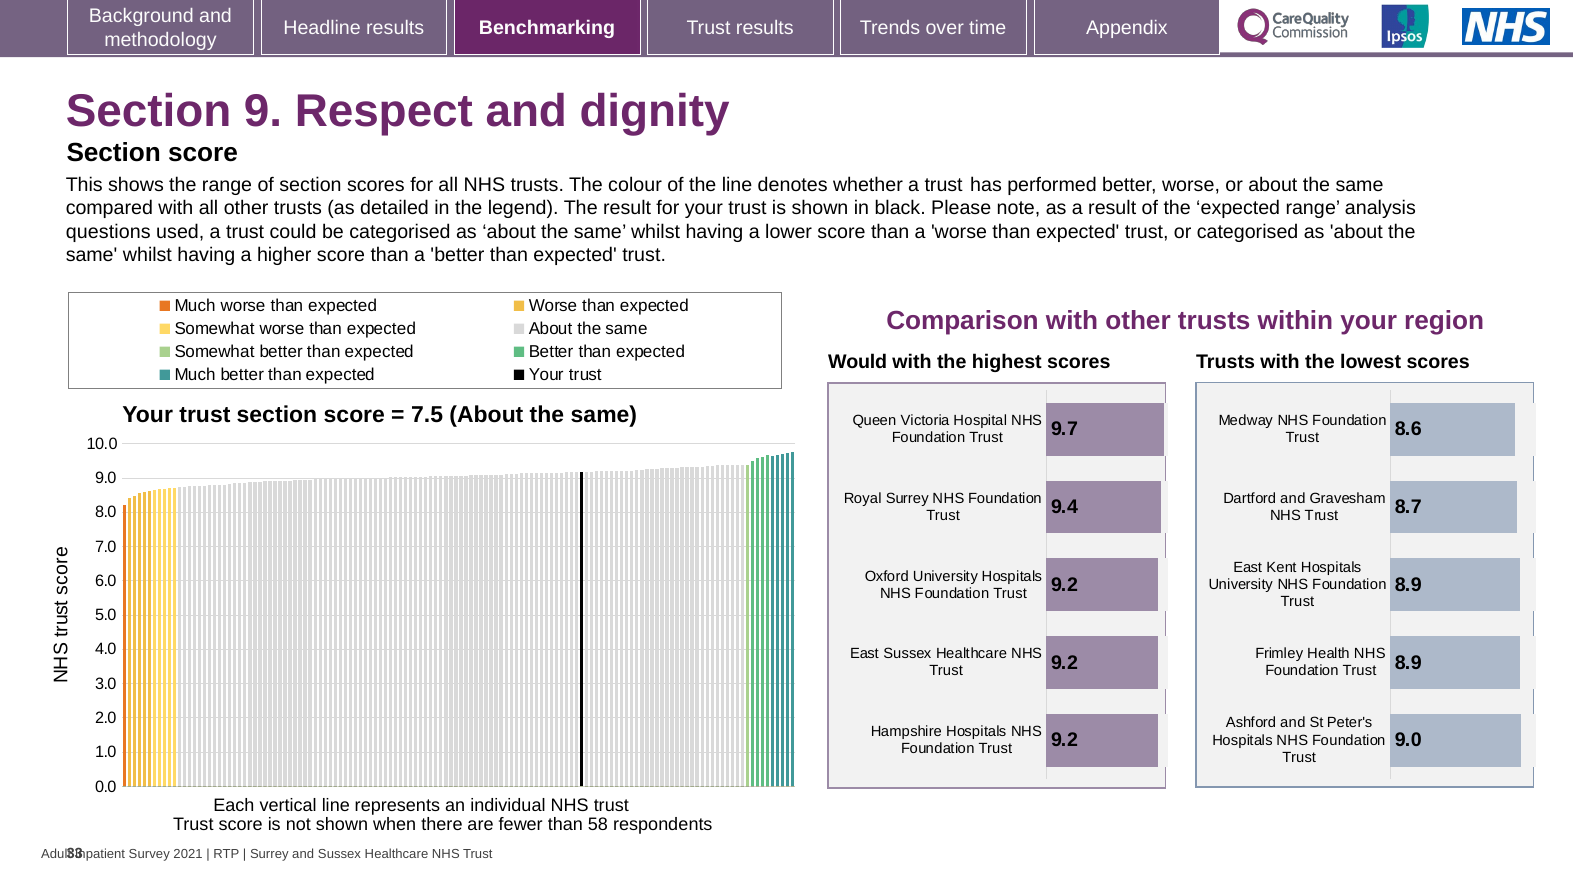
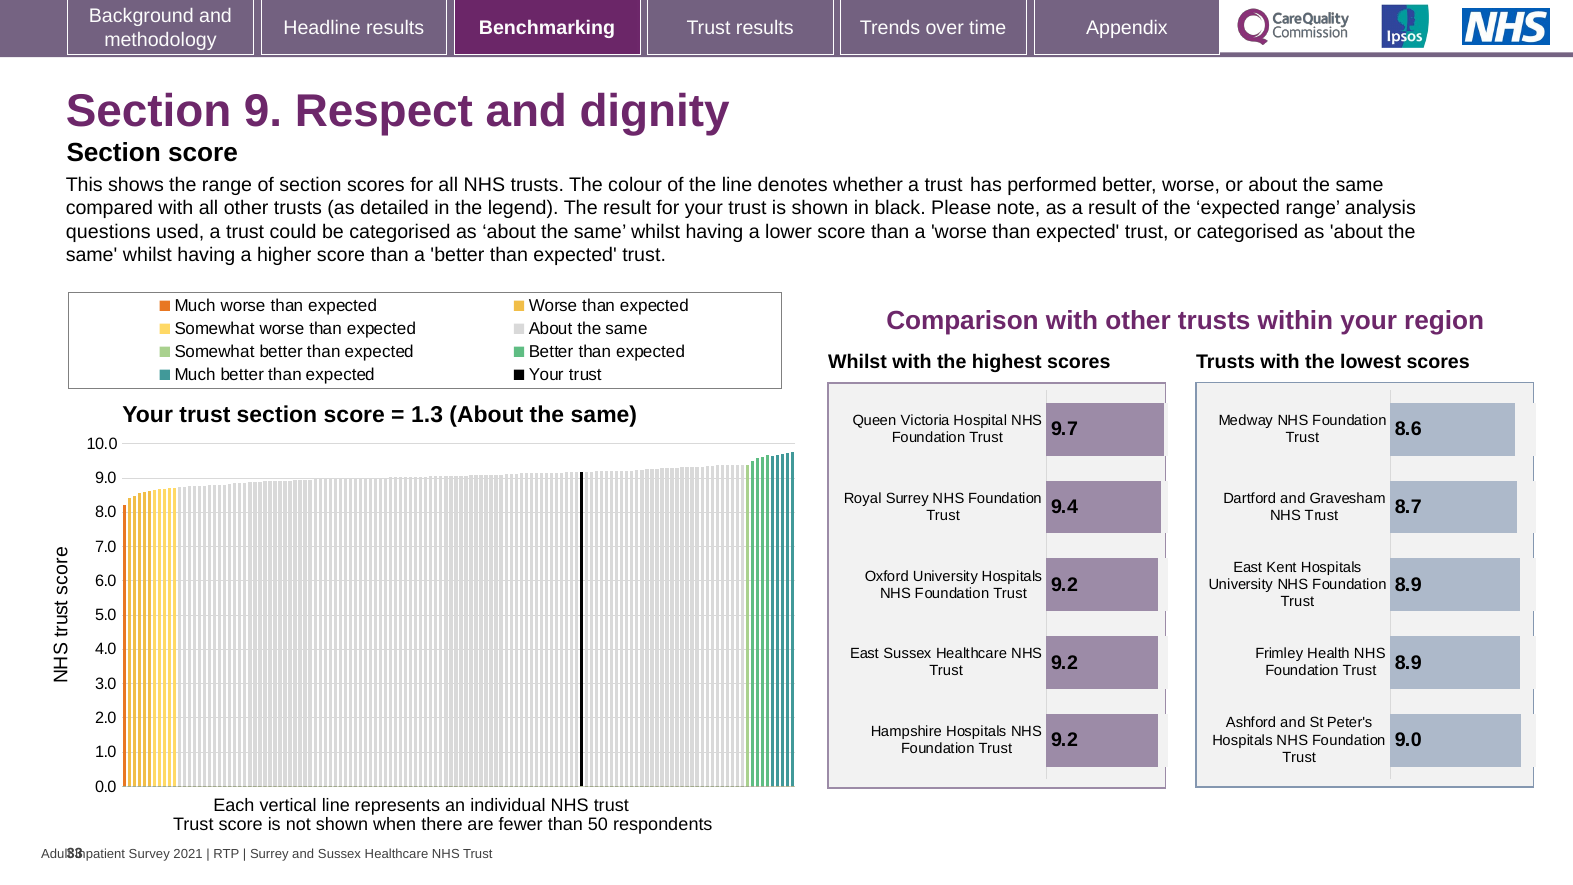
Would at (858, 362): Would -> Whilst
7.5: 7.5 -> 1.3
58: 58 -> 50
